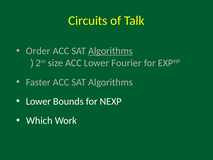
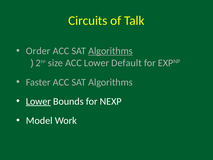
Fourier: Fourier -> Default
Lower at (38, 101) underline: none -> present
Which: Which -> Model
